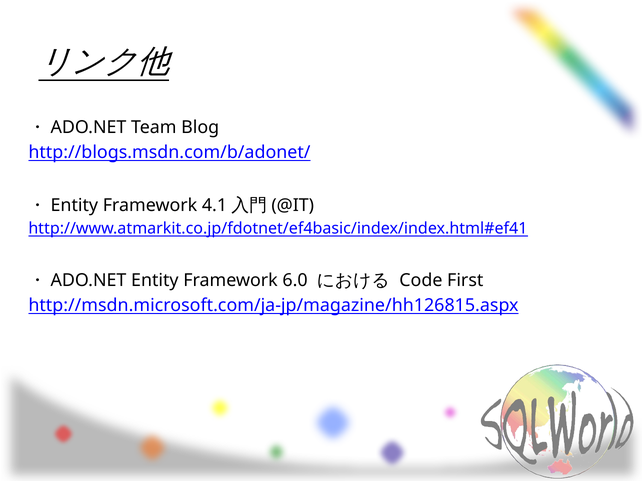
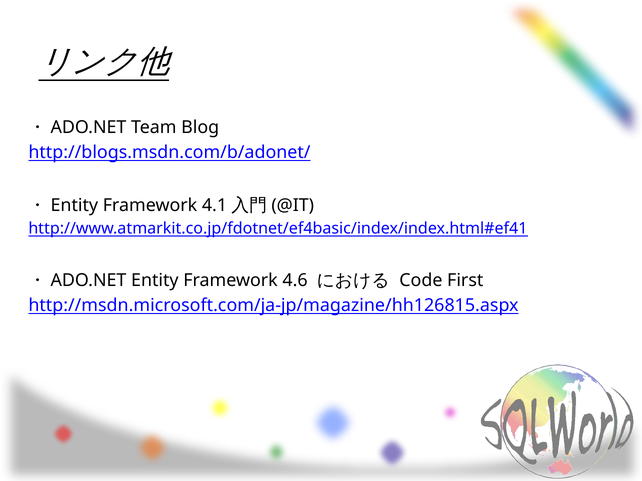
6.0: 6.0 -> 4.6
